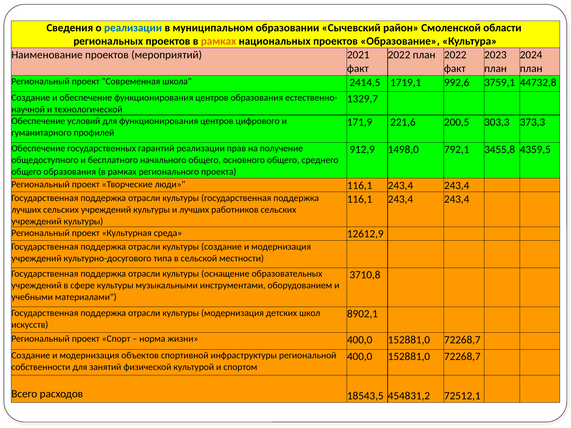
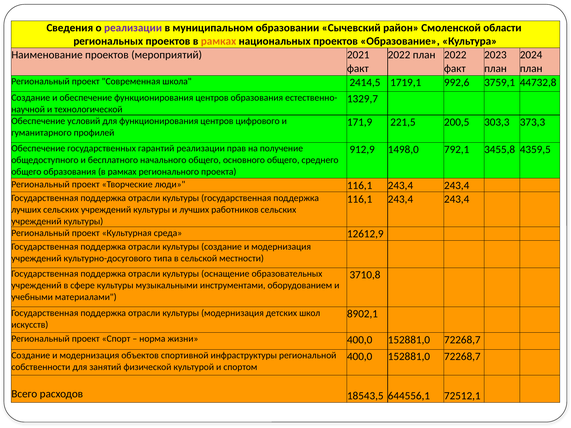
реализации at (133, 28) colour: blue -> purple
221,6: 221,6 -> 221,5
454831,2: 454831,2 -> 644556,1
